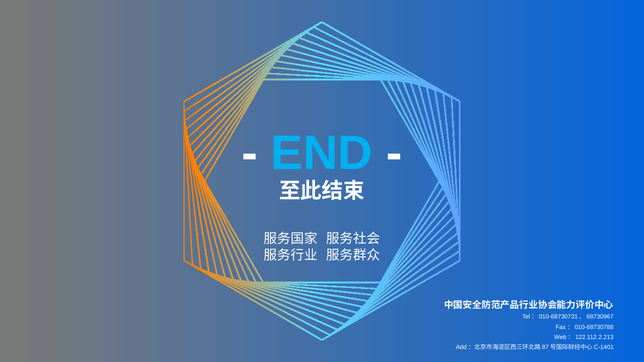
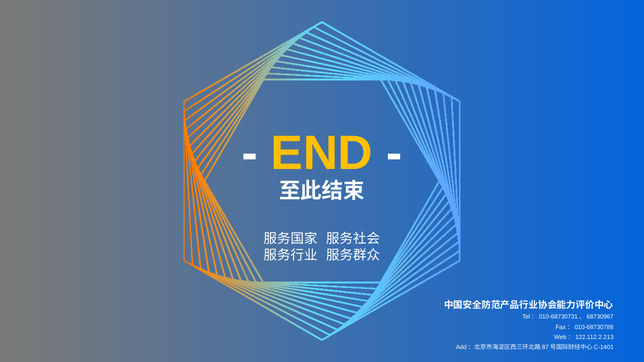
END colour: light blue -> yellow
